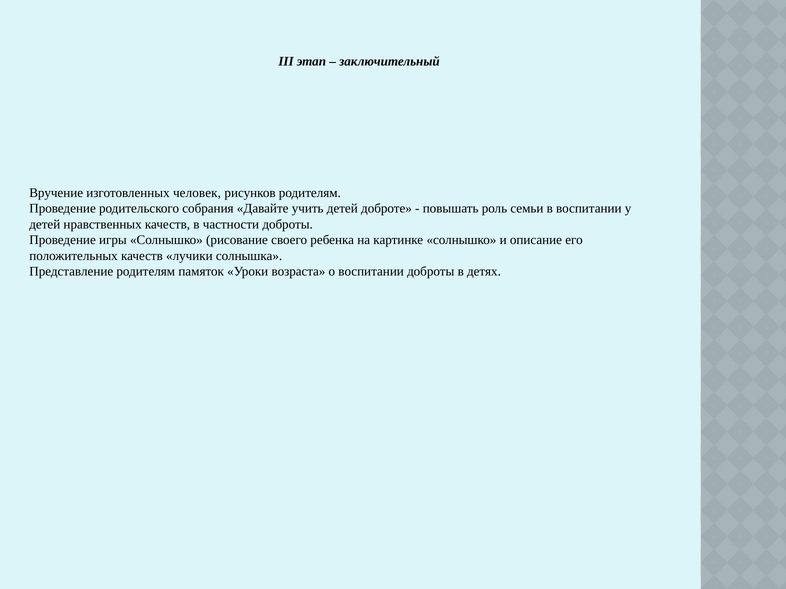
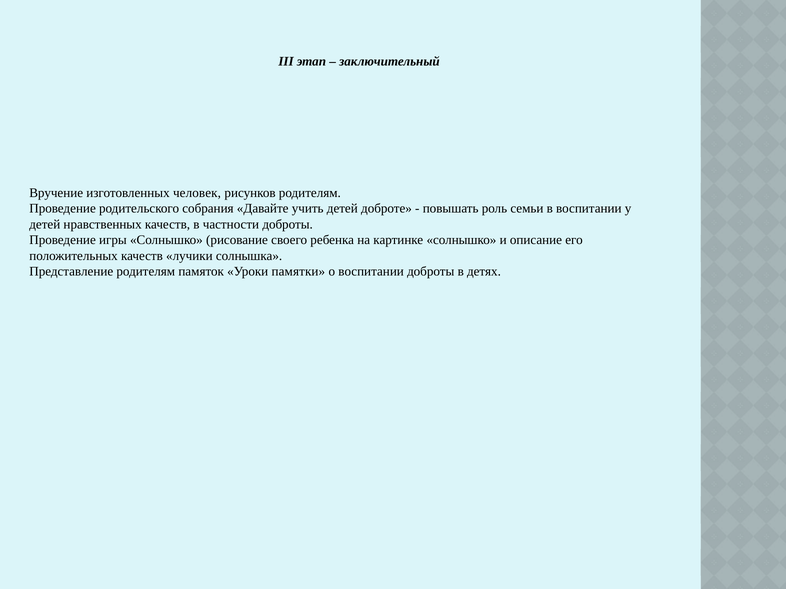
возраста: возраста -> памятки
